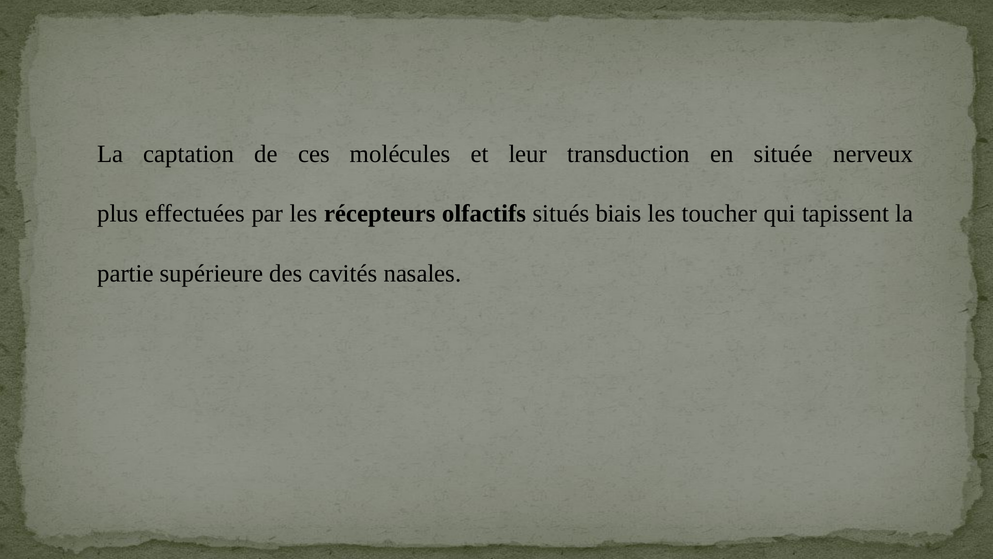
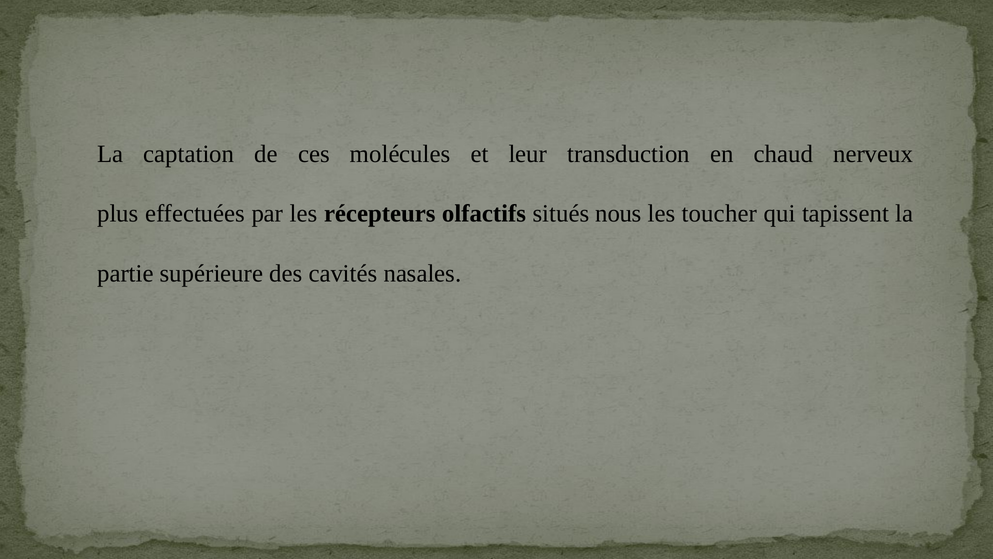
située: située -> chaud
biais: biais -> nous
